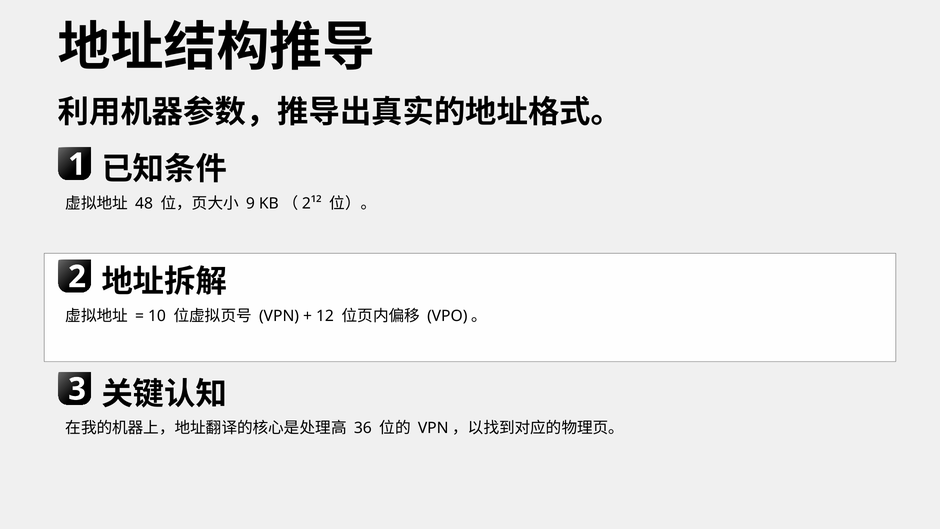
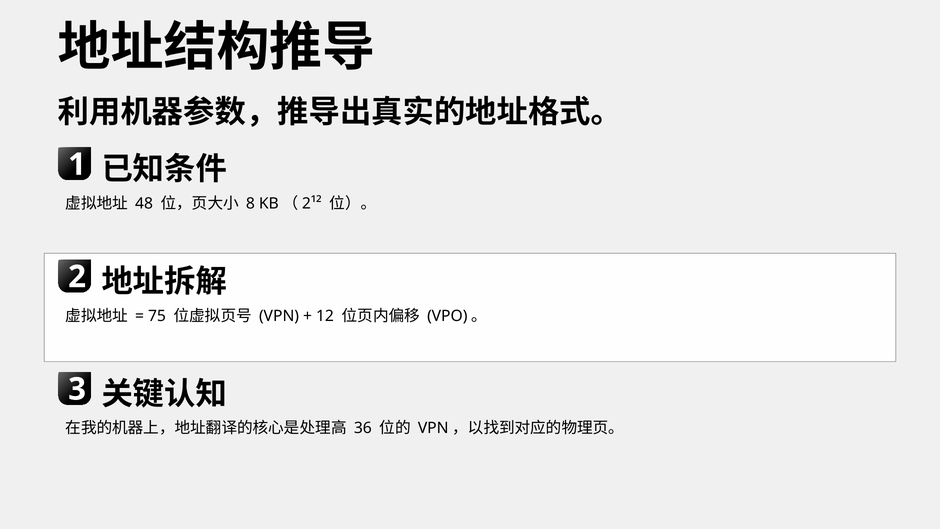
9: 9 -> 8
10: 10 -> 75
